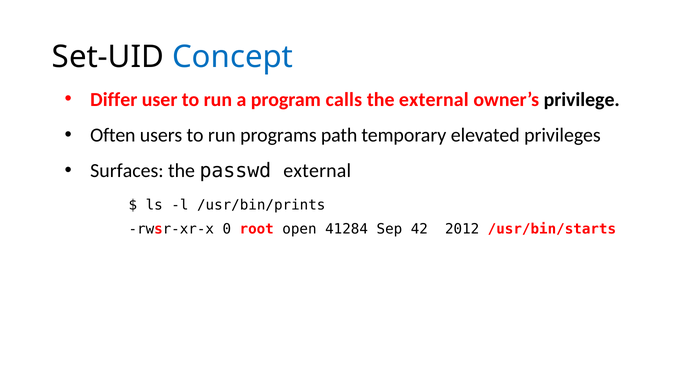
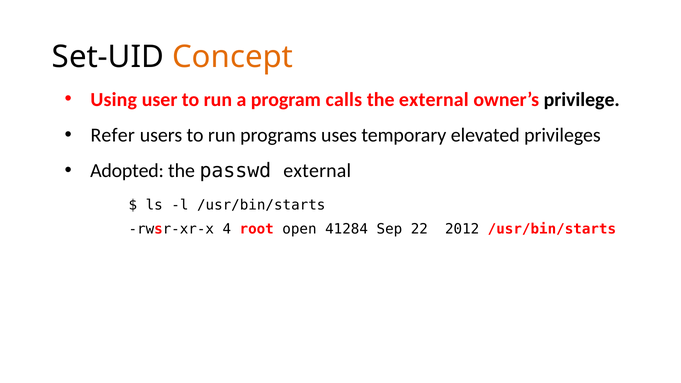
Concept colour: blue -> orange
Differ: Differ -> Using
Often: Often -> Refer
path: path -> uses
Surfaces: Surfaces -> Adopted
l /usr/bin/prints: /usr/bin/prints -> /usr/bin/starts
0: 0 -> 4
42: 42 -> 22
